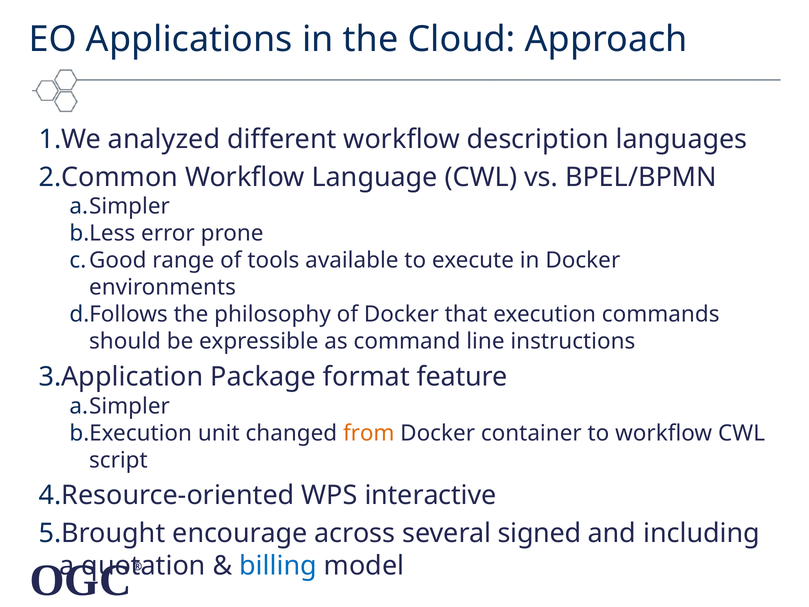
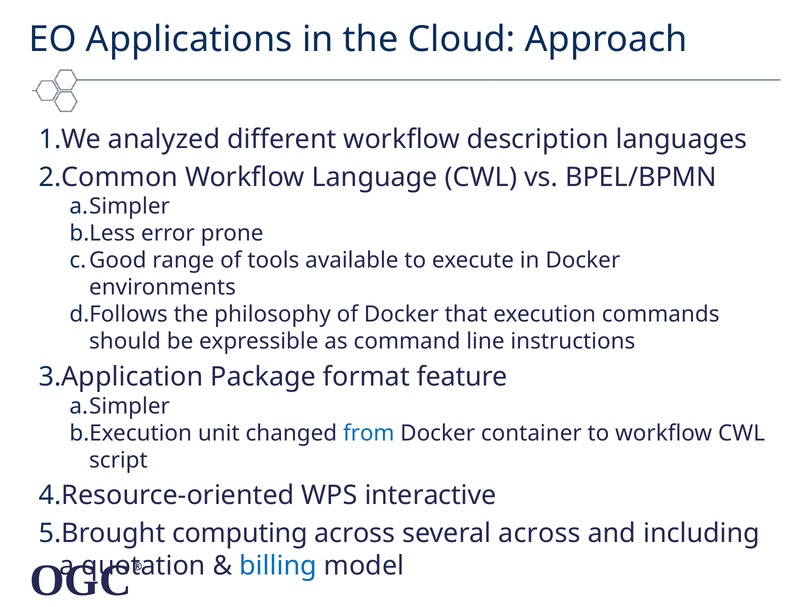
from colour: orange -> blue
encourage: encourage -> computing
several signed: signed -> across
